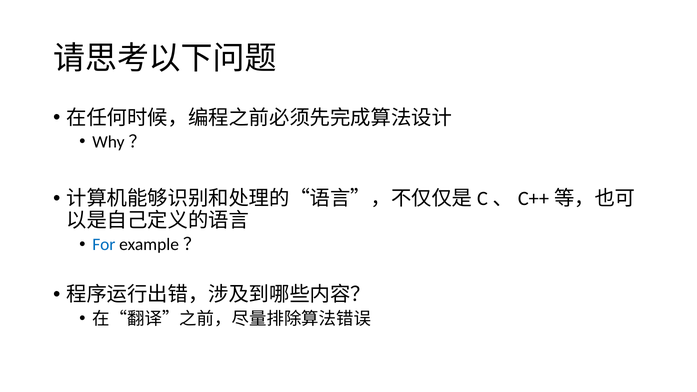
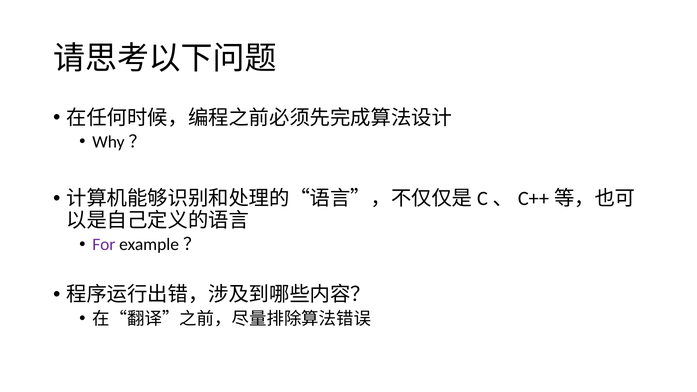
For colour: blue -> purple
